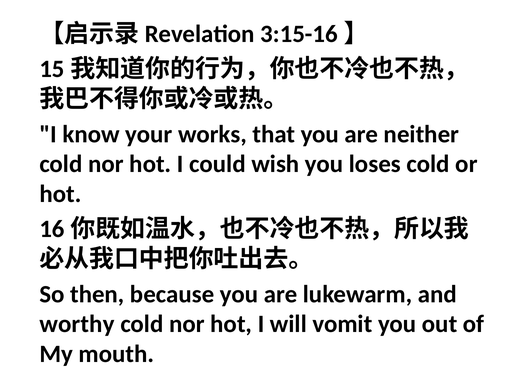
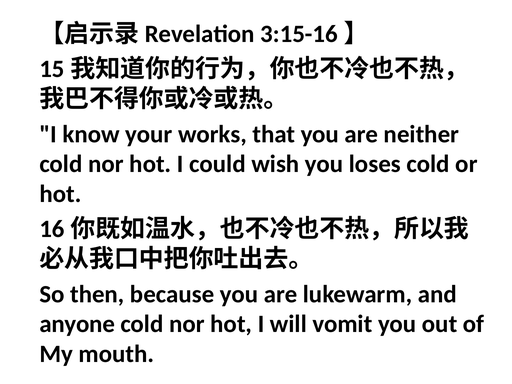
worthy: worthy -> anyone
